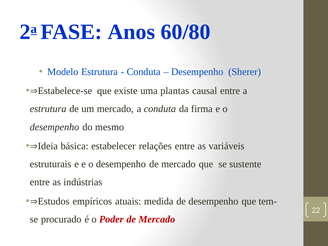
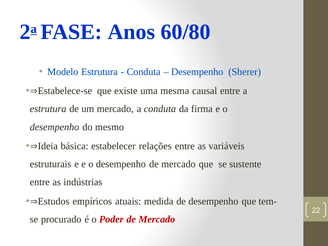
plantas: plantas -> mesma
